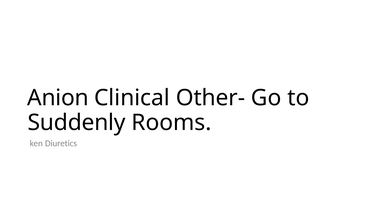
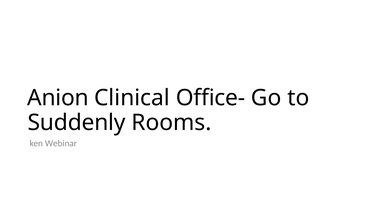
Other-: Other- -> Office-
Diuretics: Diuretics -> Webinar
